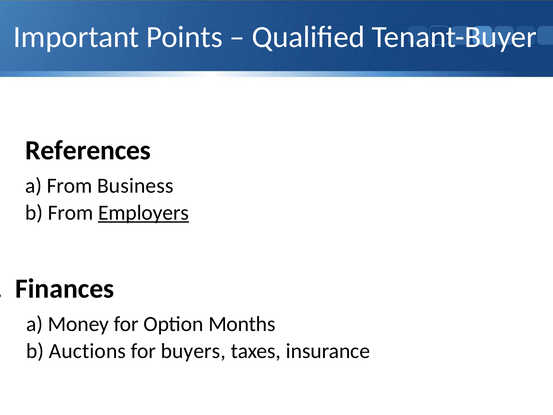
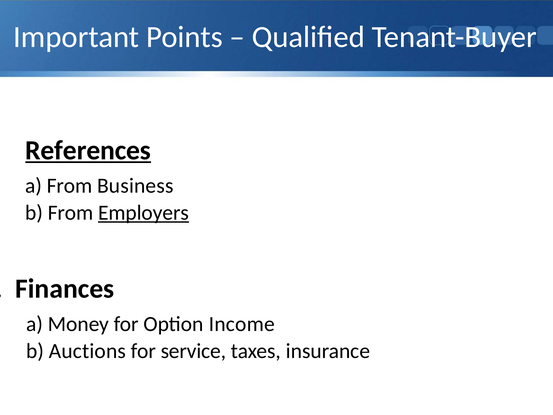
References underline: none -> present
Months: Months -> Income
buyers: buyers -> service
